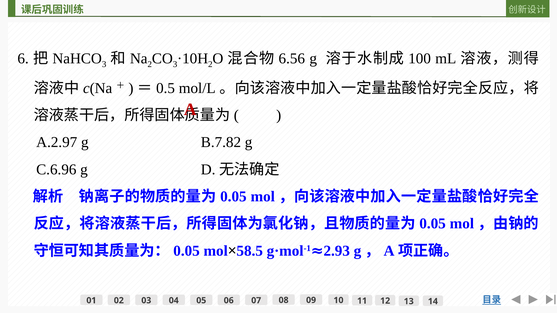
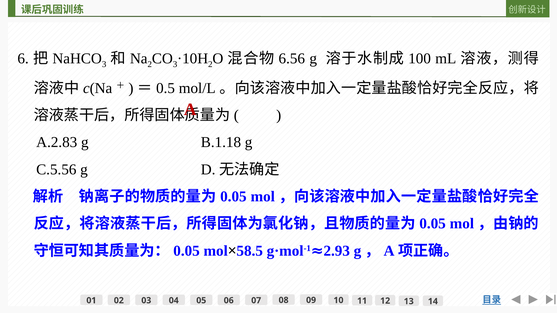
A.2.97: A.2.97 -> A.2.83
B.7.82: B.7.82 -> B.1.18
C.6.96: C.6.96 -> C.5.56
